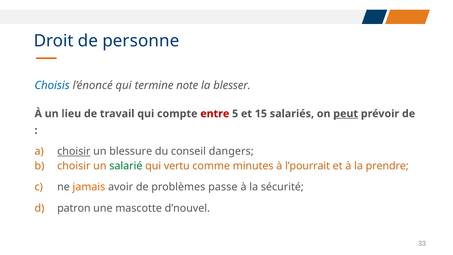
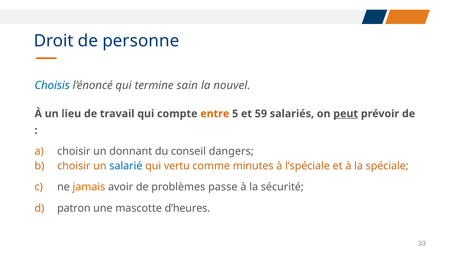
note: note -> sain
blesser: blesser -> nouvel
entre colour: red -> orange
15: 15 -> 59
choisir at (74, 151) underline: present -> none
blessure: blessure -> donnant
salarié colour: green -> blue
l’pourrait: l’pourrait -> l’spéciale
prendre: prendre -> spéciale
d’nouvel: d’nouvel -> d’heures
